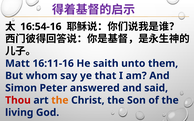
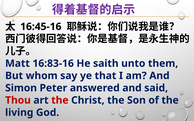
16:54-16: 16:54-16 -> 16:45-16
16:11-16: 16:11-16 -> 16:83-16
the at (60, 100) colour: orange -> red
